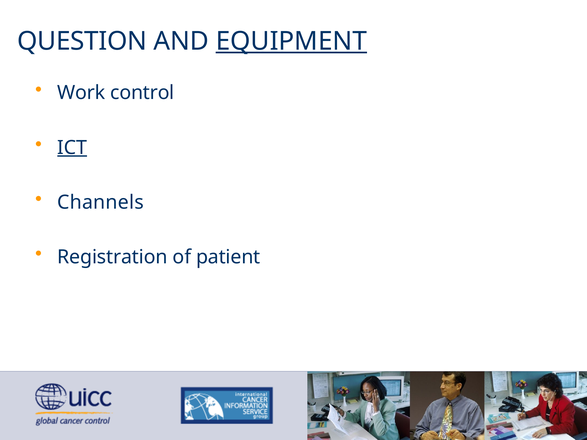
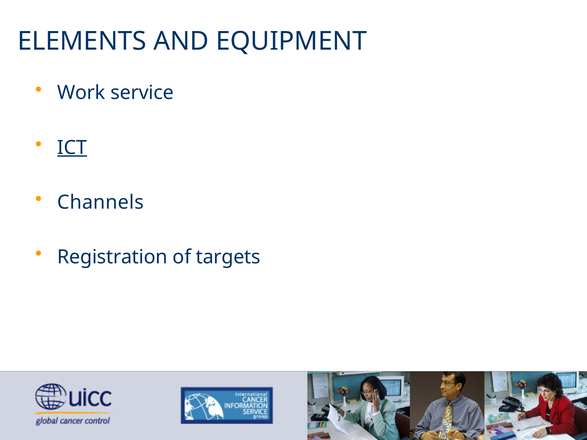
QUESTION: QUESTION -> ELEMENTS
EQUIPMENT underline: present -> none
control: control -> service
patient: patient -> targets
